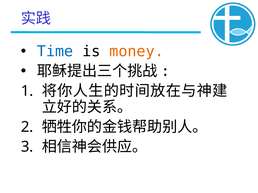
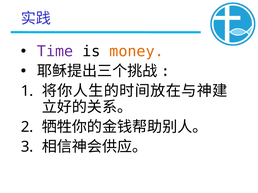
Time colour: blue -> purple
